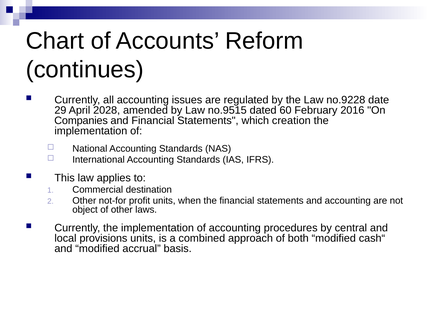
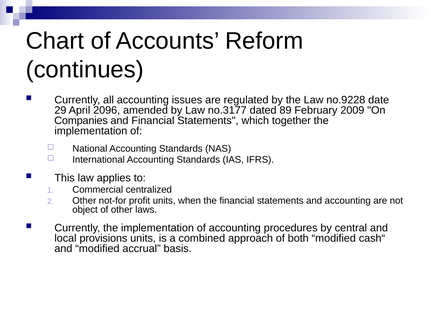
2028: 2028 -> 2096
no.9515: no.9515 -> no.3177
60: 60 -> 89
2016: 2016 -> 2009
creation: creation -> together
destination: destination -> centralized
